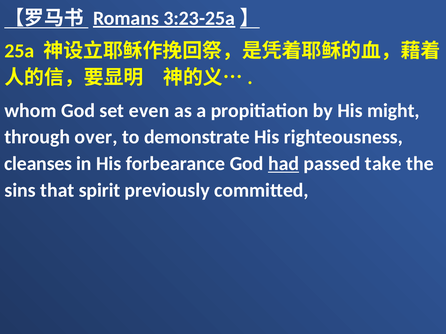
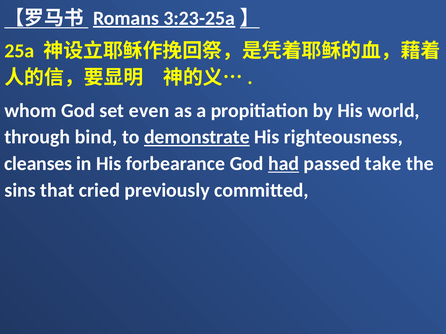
might: might -> world
over: over -> bind
demonstrate underline: none -> present
spirit: spirit -> cried
